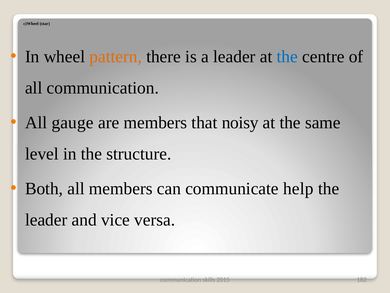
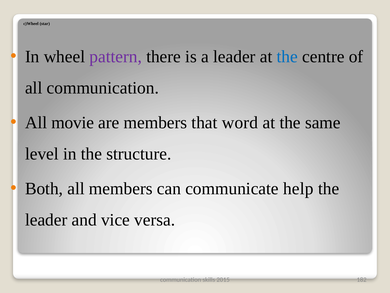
pattern colour: orange -> purple
gauge: gauge -> movie
noisy: noisy -> word
